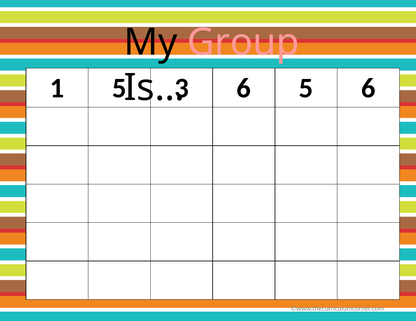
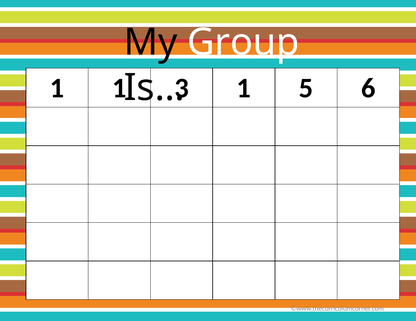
Group colour: pink -> white
1 5: 5 -> 1
6 at (244, 88): 6 -> 1
